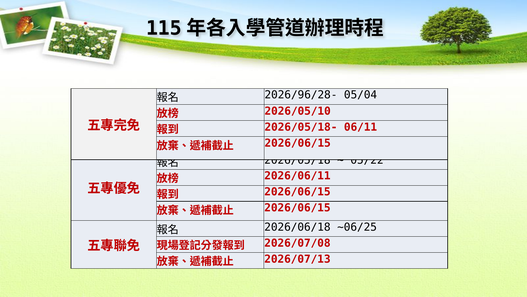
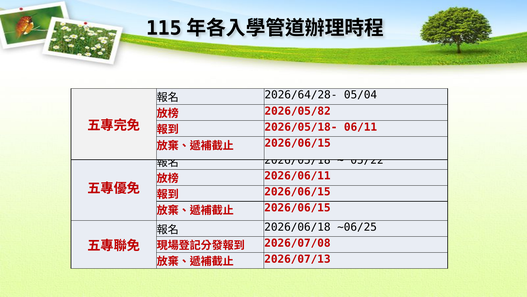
2026/96/28-: 2026/96/28- -> 2026/64/28-
2026/05/10: 2026/05/10 -> 2026/05/82
